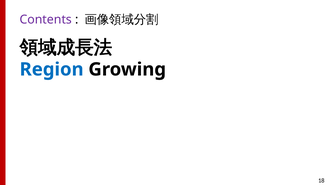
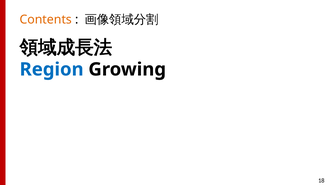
Contents colour: purple -> orange
